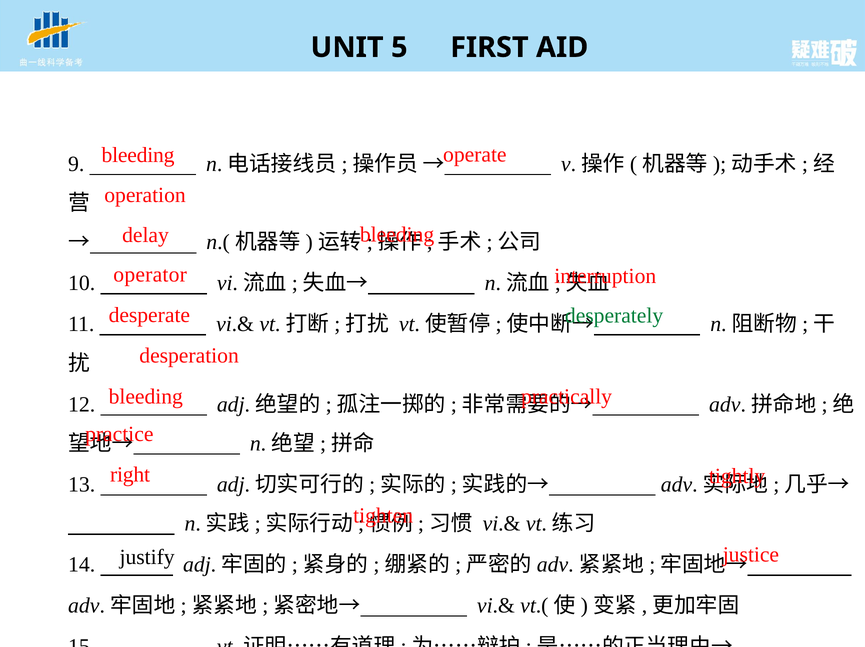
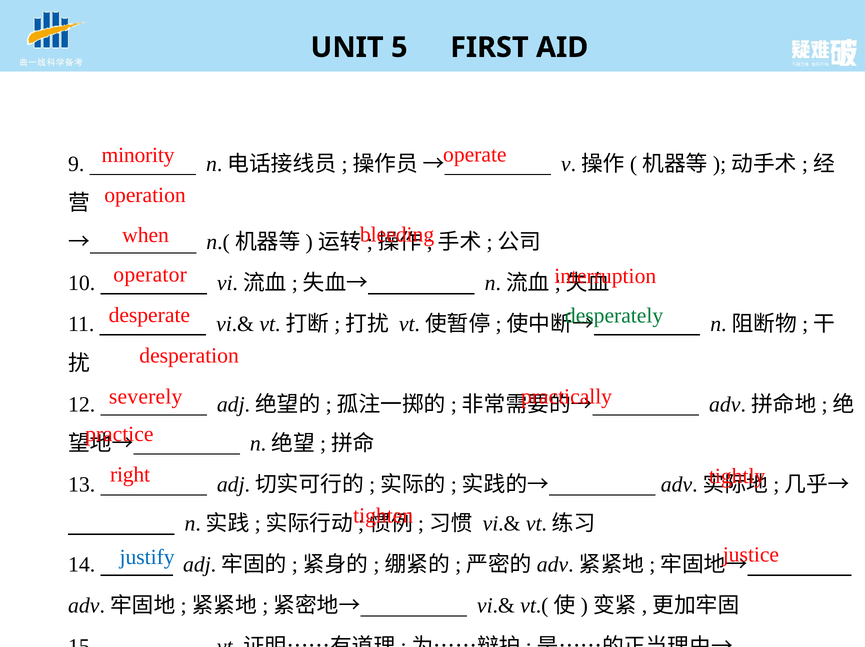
bleeding at (138, 155): bleeding -> minority
delay: delay -> when
bleeding at (146, 397): bleeding -> severely
justify colour: black -> blue
